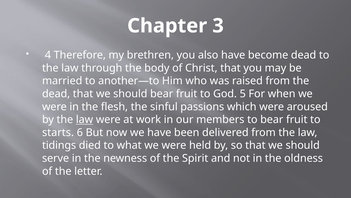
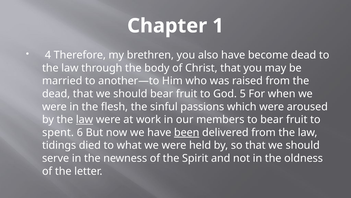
3: 3 -> 1
starts: starts -> spent
been underline: none -> present
